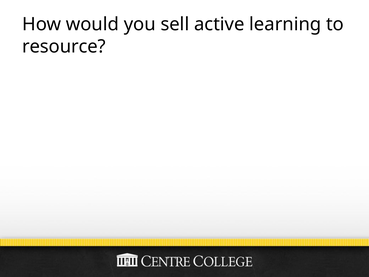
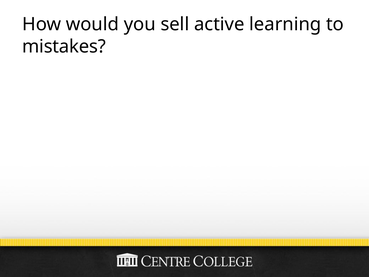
resource: resource -> mistakes
